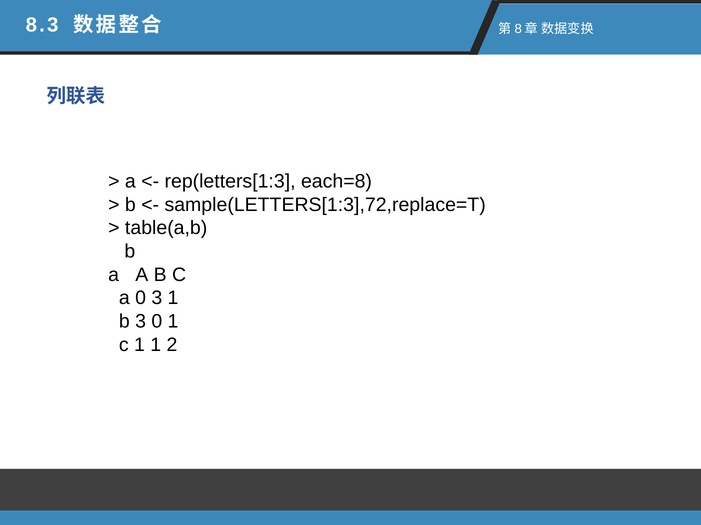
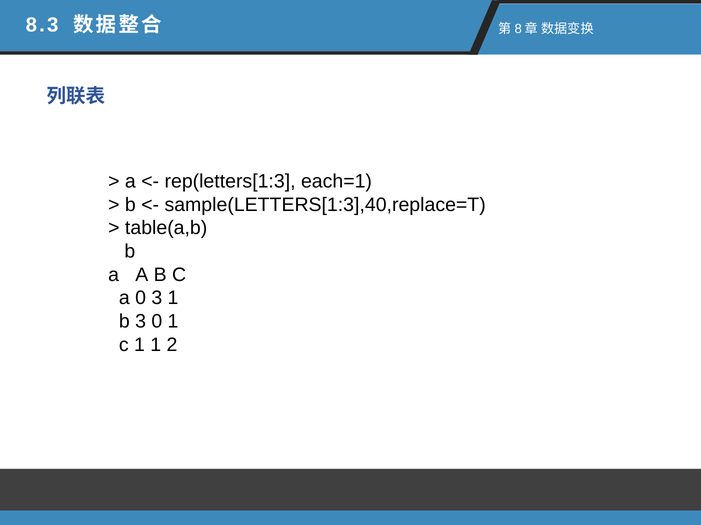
each=8: each=8 -> each=1
sample(LETTERS[1:3],72,replace=T: sample(LETTERS[1:3],72,replace=T -> sample(LETTERS[1:3],40,replace=T
